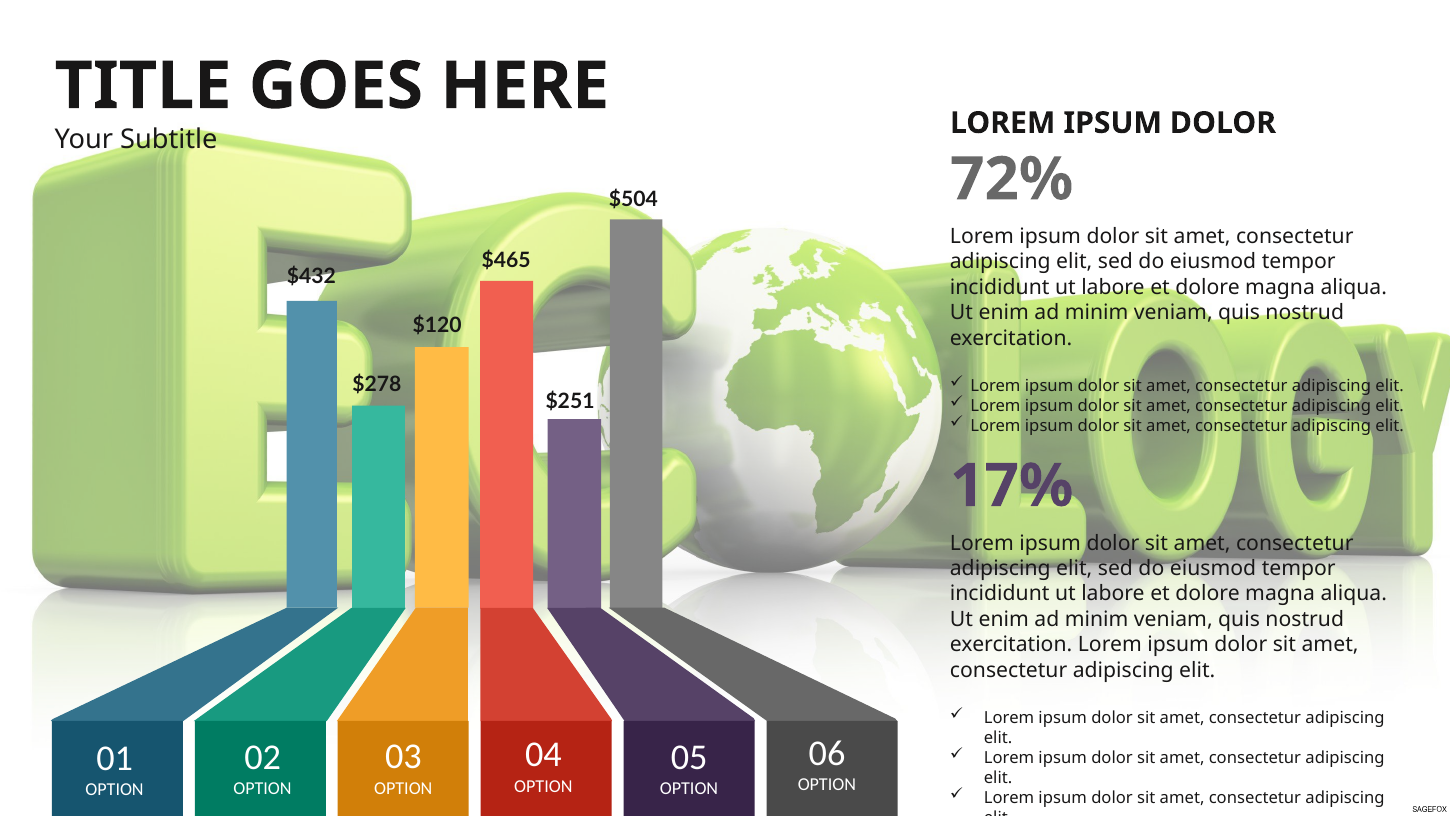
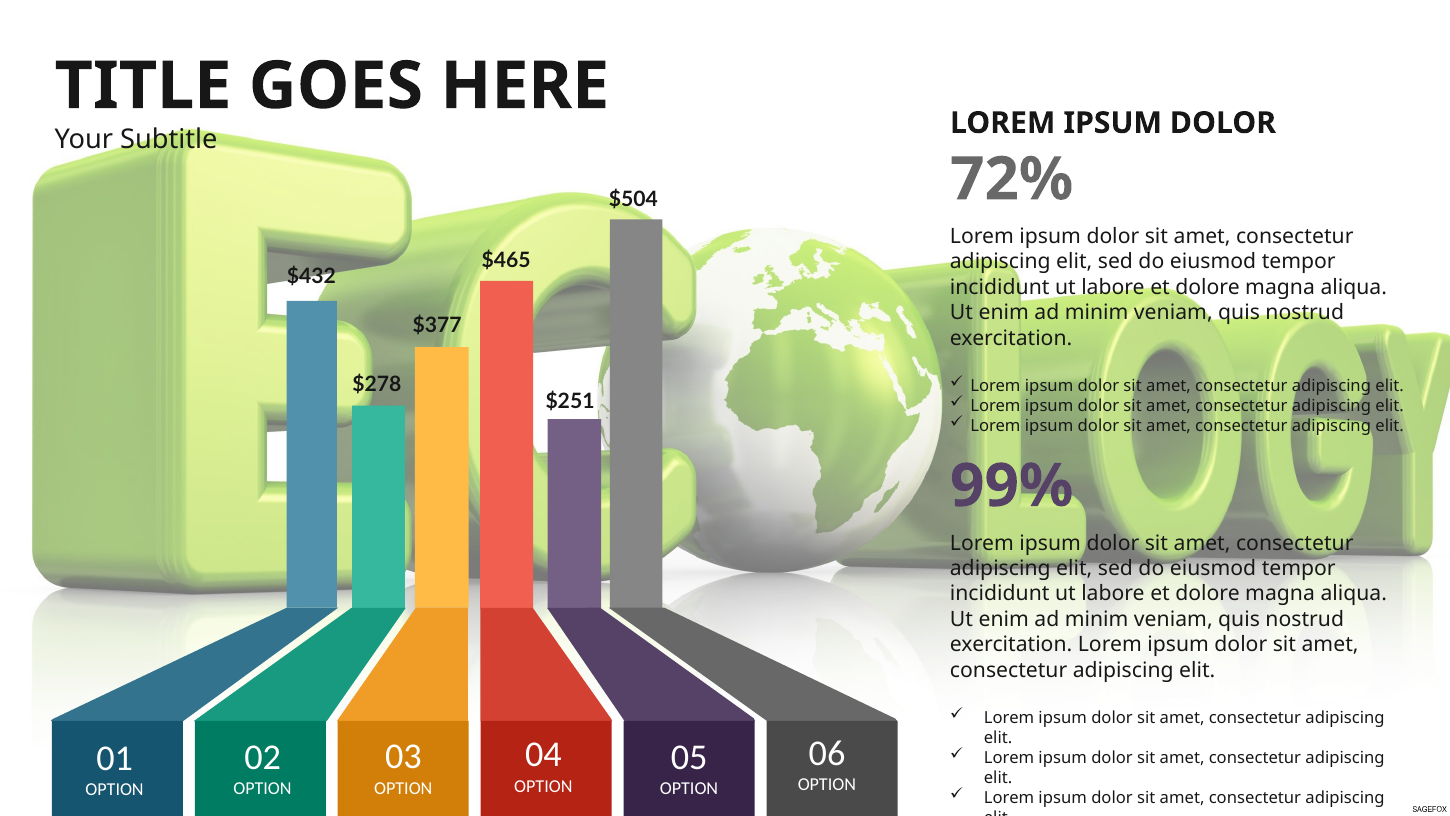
$120: $120 -> $377
17%: 17% -> 99%
